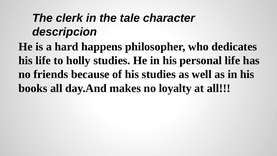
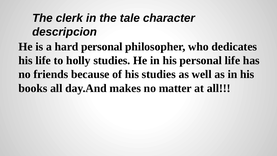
hard happens: happens -> personal
loyalty: loyalty -> matter
